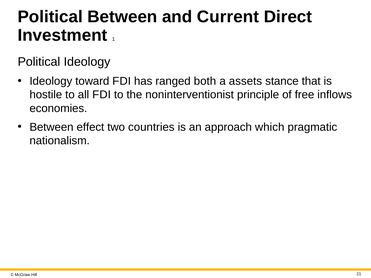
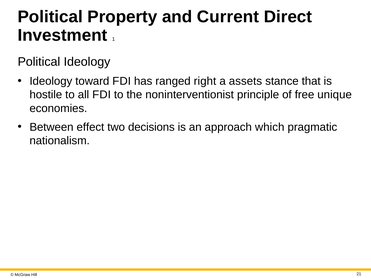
Political Between: Between -> Property
both: both -> right
inflows: inflows -> unique
countries: countries -> decisions
